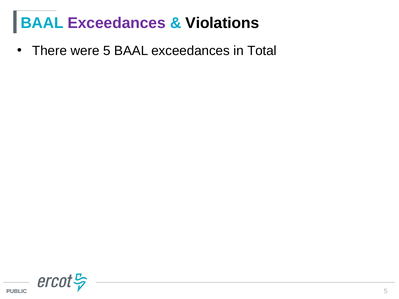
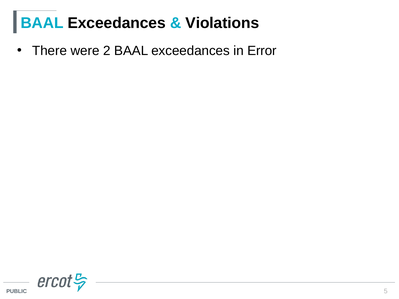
Exceedances at (117, 23) colour: purple -> black
were 5: 5 -> 2
Total: Total -> Error
